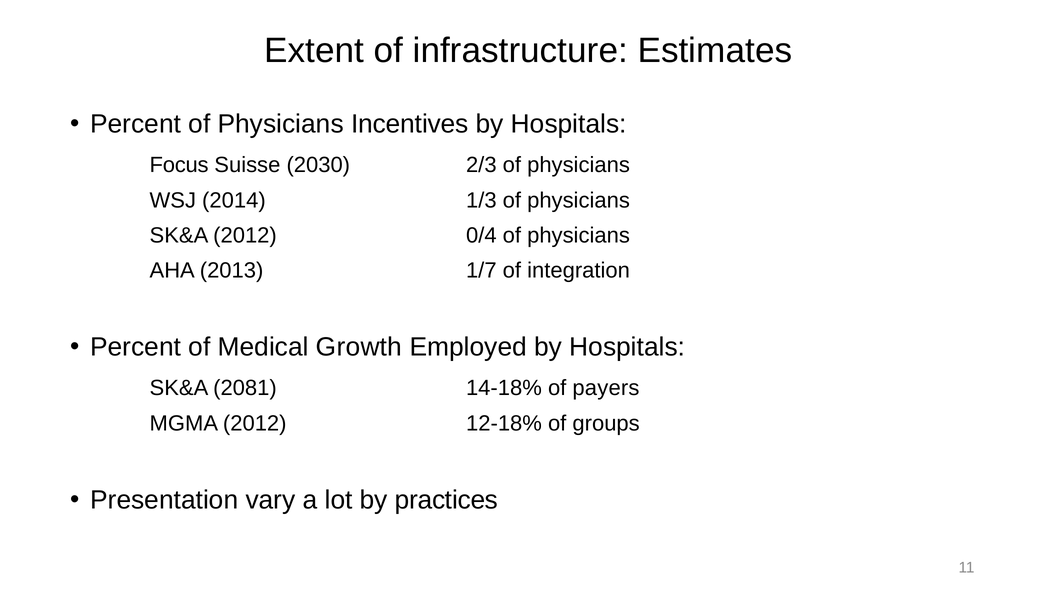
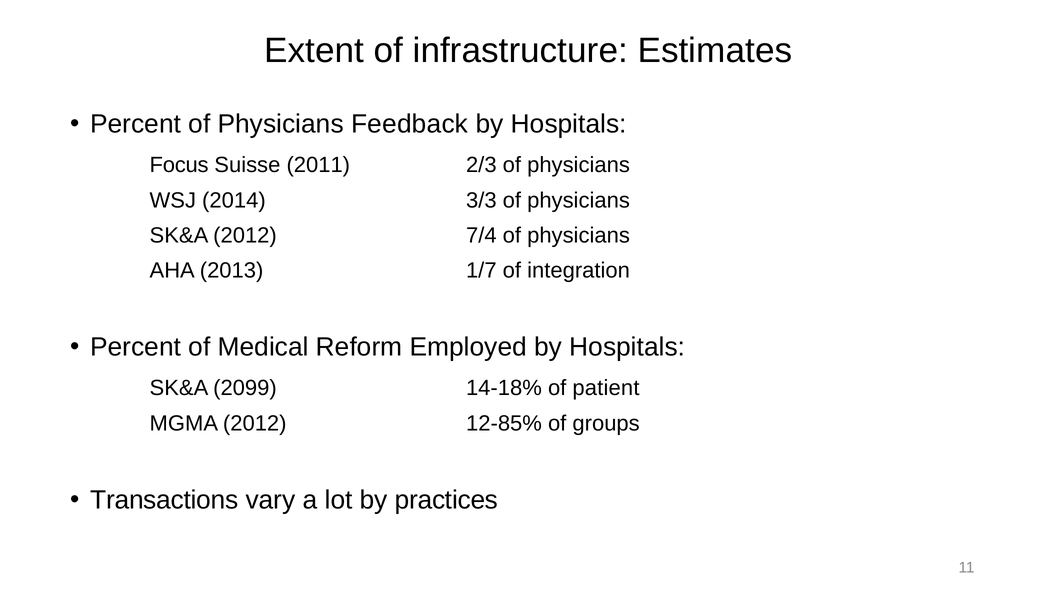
Incentives: Incentives -> Feedback
2030: 2030 -> 2011
1/3: 1/3 -> 3/3
0/4: 0/4 -> 7/4
Growth: Growth -> Reform
2081: 2081 -> 2099
payers: payers -> patient
12-18%: 12-18% -> 12-85%
Presentation: Presentation -> Transactions
